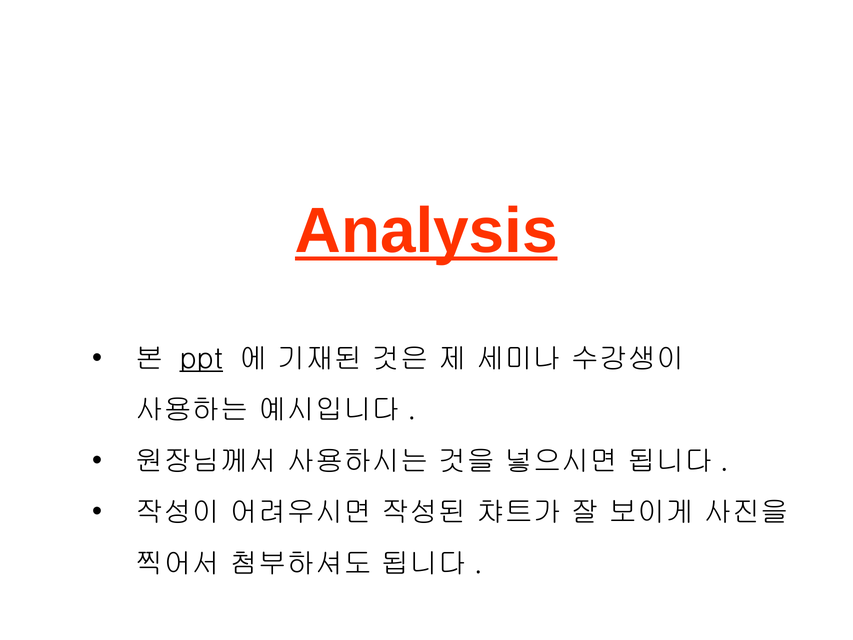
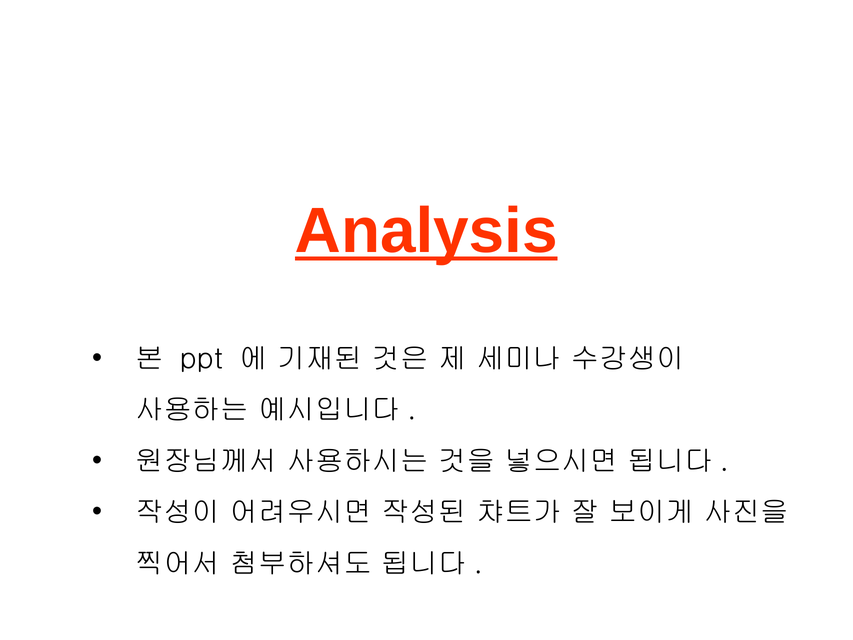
ppt underline: present -> none
